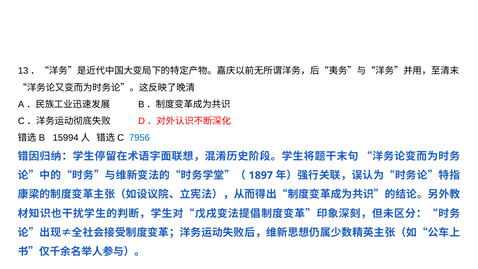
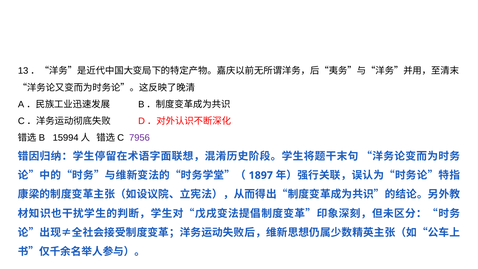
7956 colour: blue -> purple
